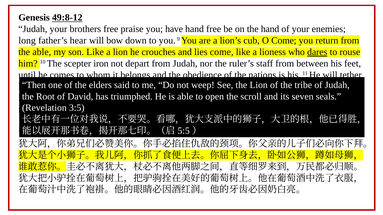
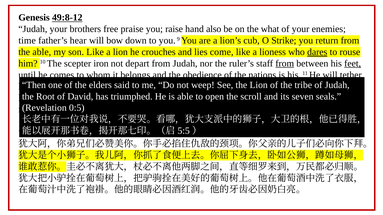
have: have -> raise
hand free: free -> also
the hand: hand -> what
long: long -> time
O Come: Come -> Strike
from at (285, 64) underline: none -> present
feet underline: none -> present
3:5: 3:5 -> 0:5
